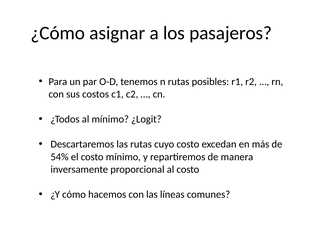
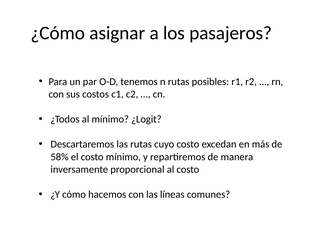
54%: 54% -> 58%
